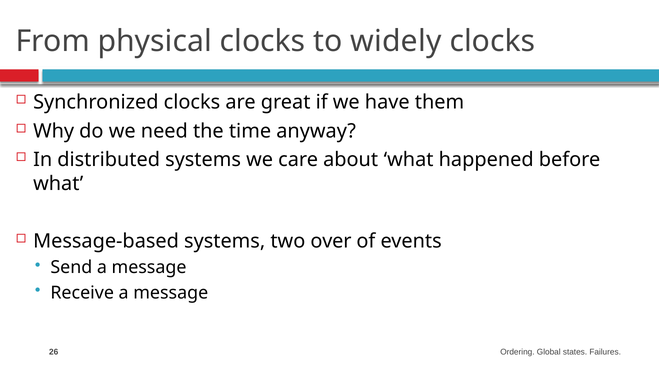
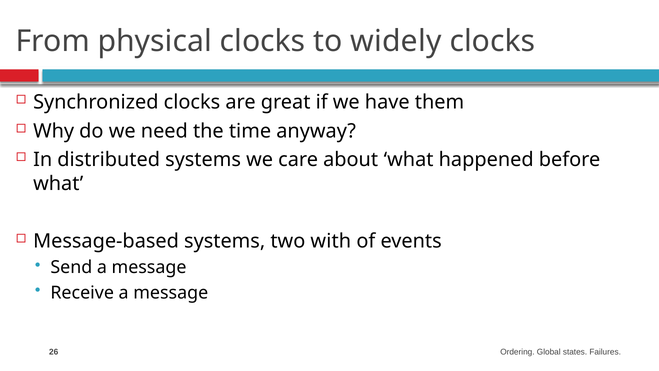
over: over -> with
